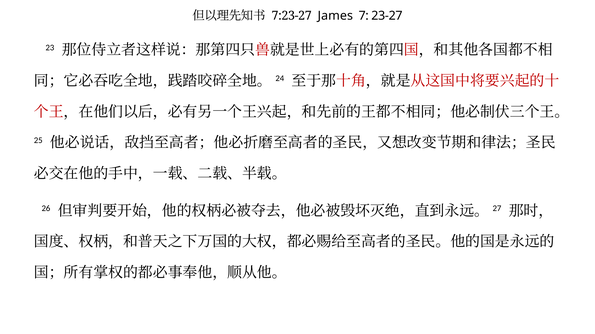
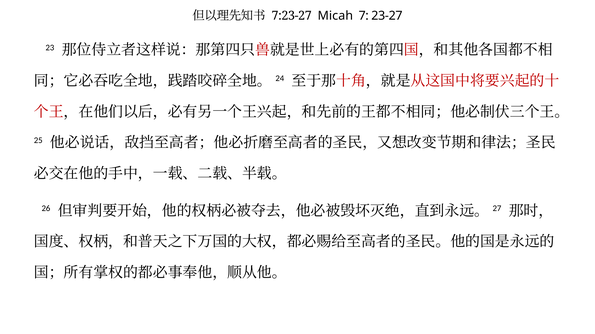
James: James -> Micah
